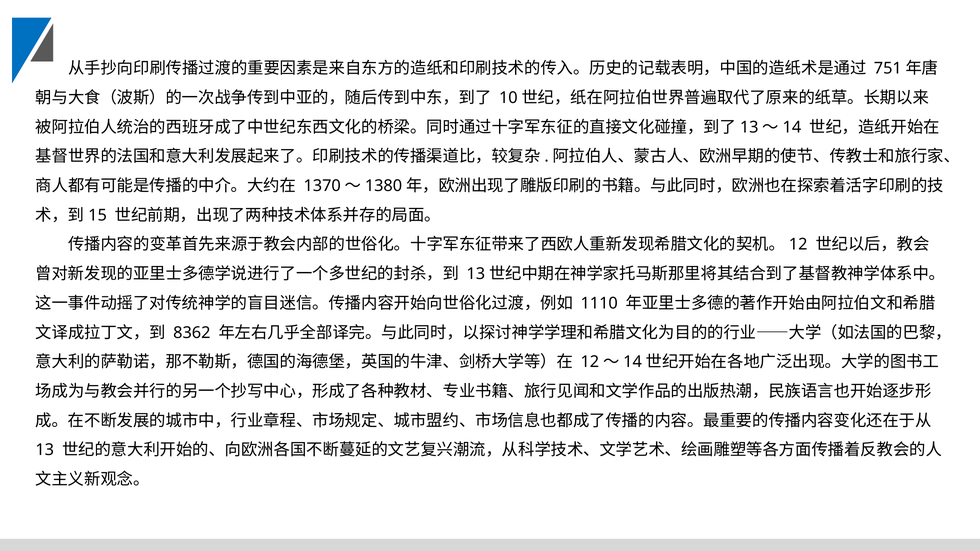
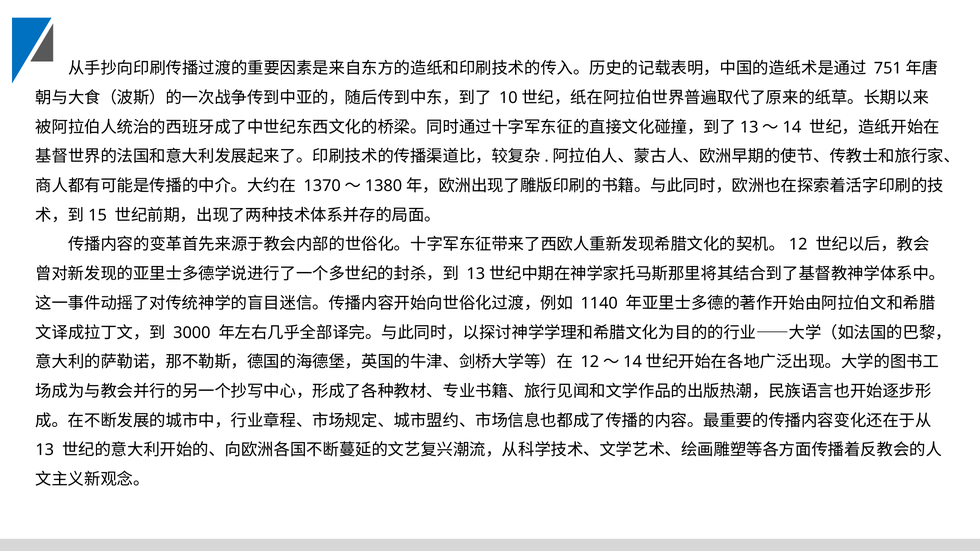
1110: 1110 -> 1140
8362: 8362 -> 3000
